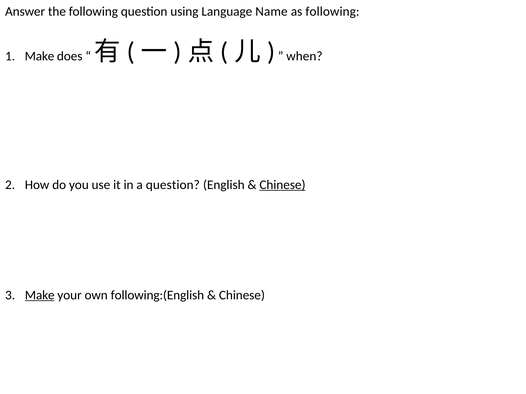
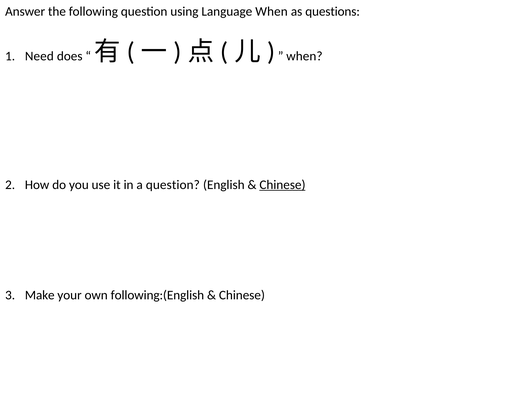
Language Name: Name -> When
as following: following -> questions
Make at (40, 56): Make -> Need
Make at (40, 295) underline: present -> none
